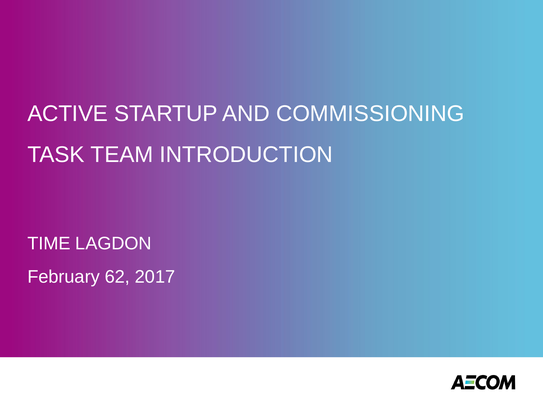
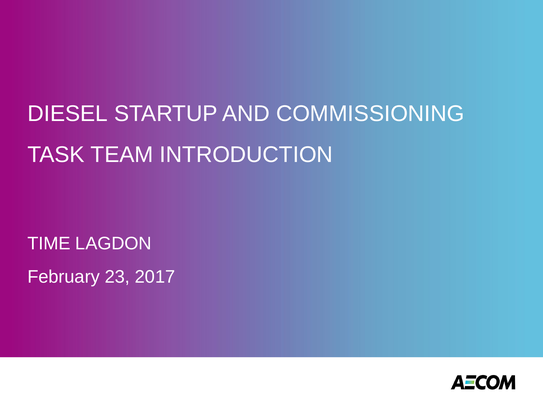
ACTIVE: ACTIVE -> DIESEL
62: 62 -> 23
